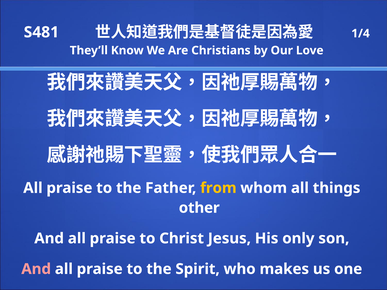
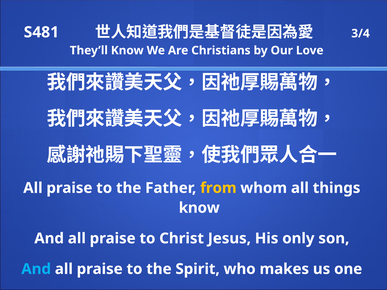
1/4: 1/4 -> 3/4
other at (199, 208): other -> know
And at (36, 269) colour: pink -> light blue
